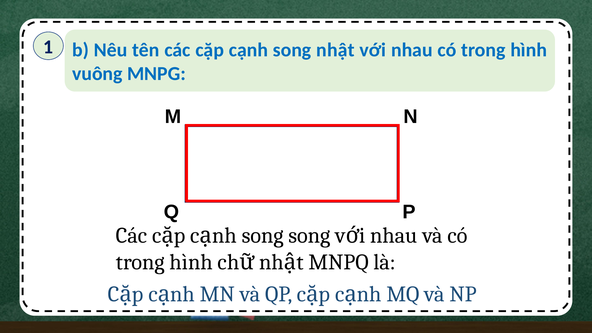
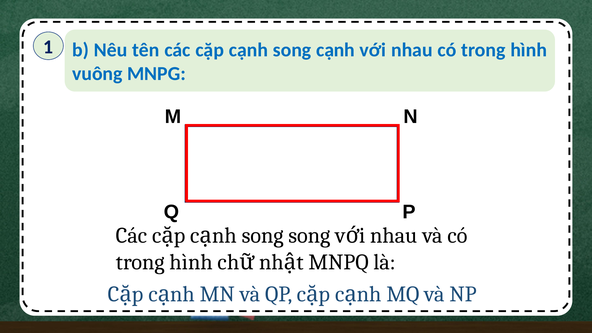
song nhật: nhật -> cạnh
